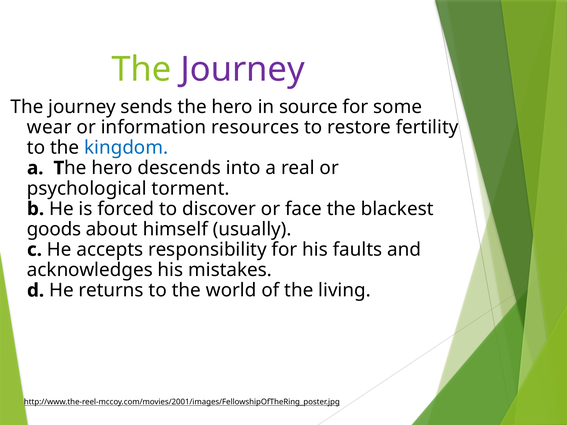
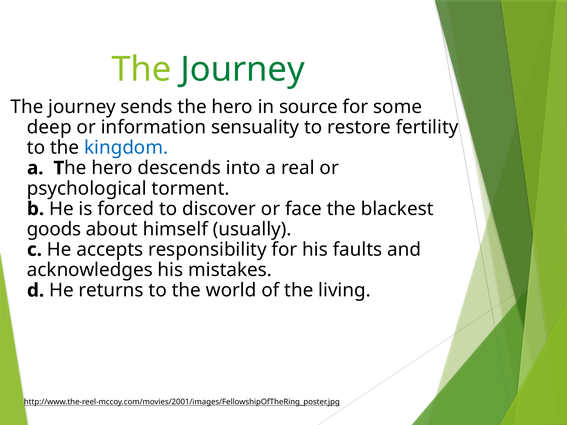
Journey at (243, 70) colour: purple -> green
wear: wear -> deep
resources: resources -> sensuality
